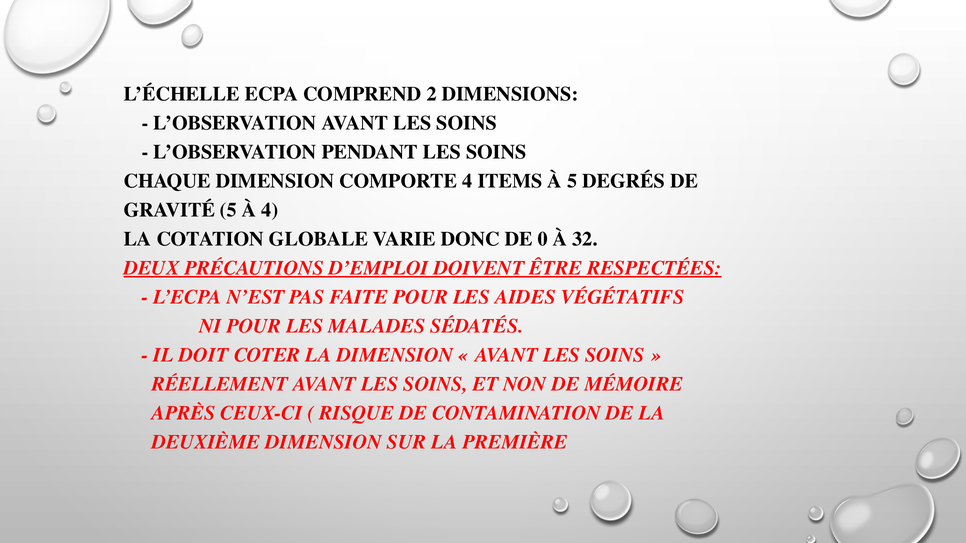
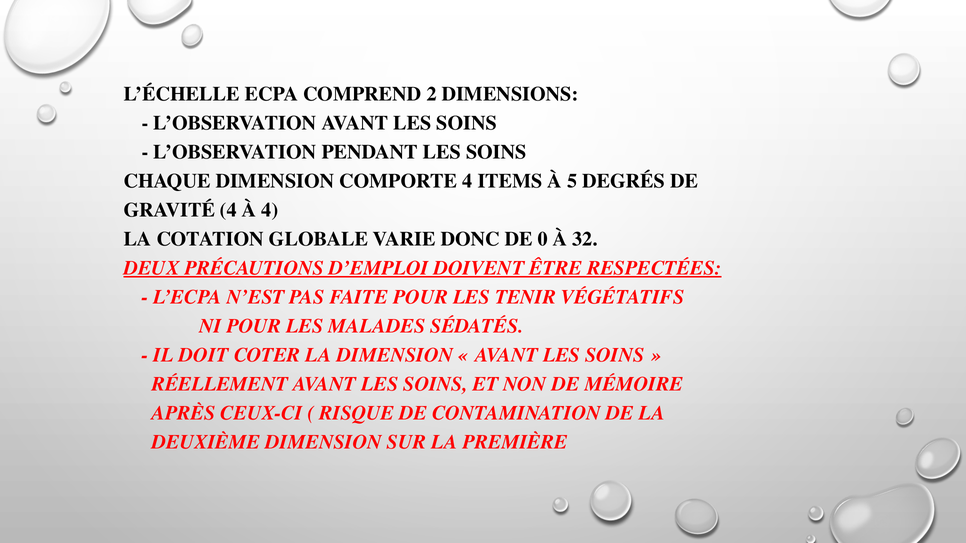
GRAVITÉ 5: 5 -> 4
AIDES: AIDES -> TENIR
